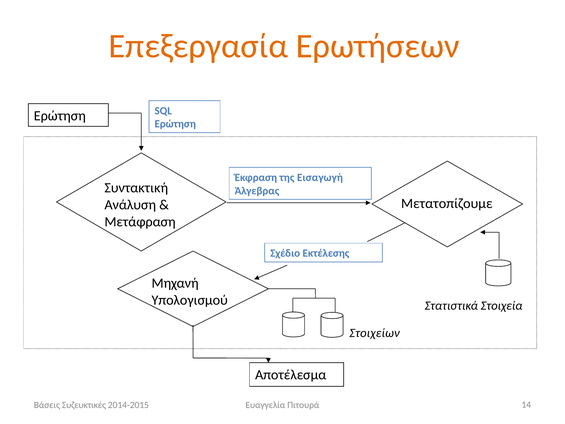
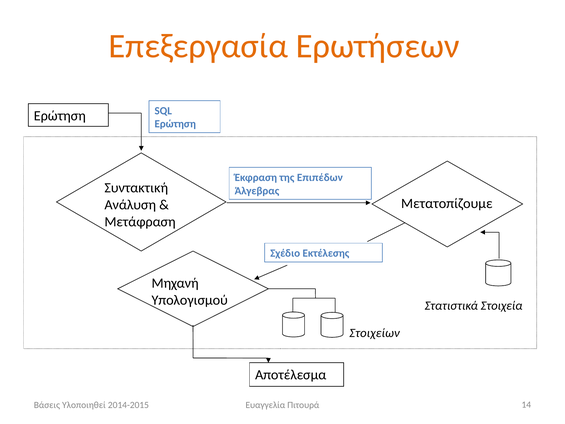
Εισαγωγή: Εισαγωγή -> Επιπέδων
Συζευκτικές: Συζευκτικές -> Υλοποιηθεί
